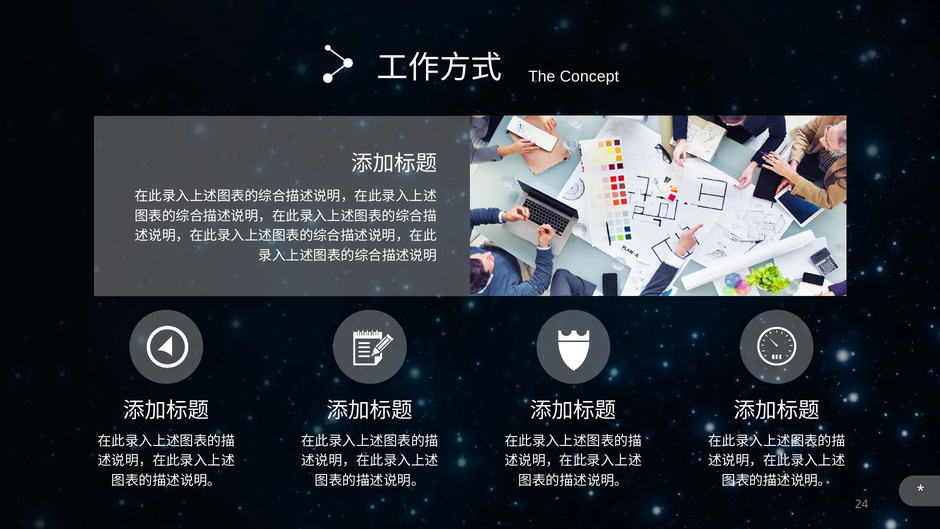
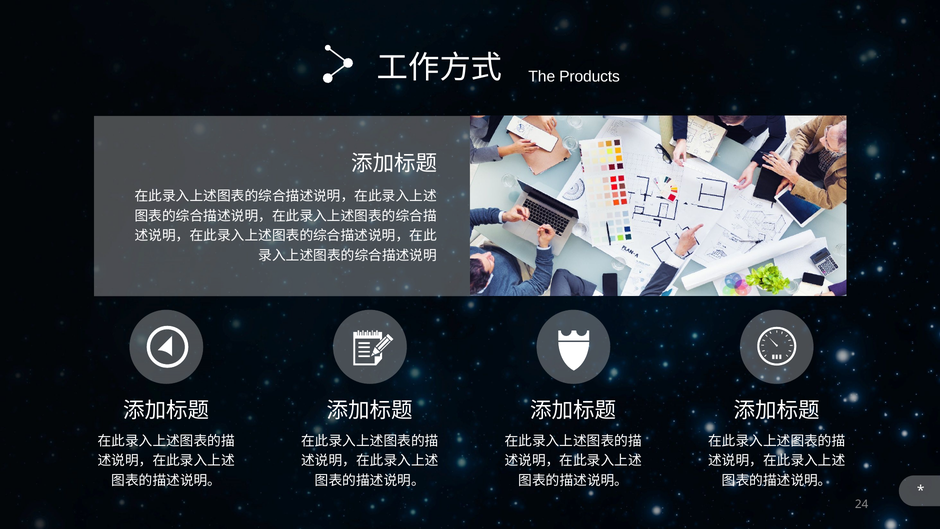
Concept: Concept -> Products
